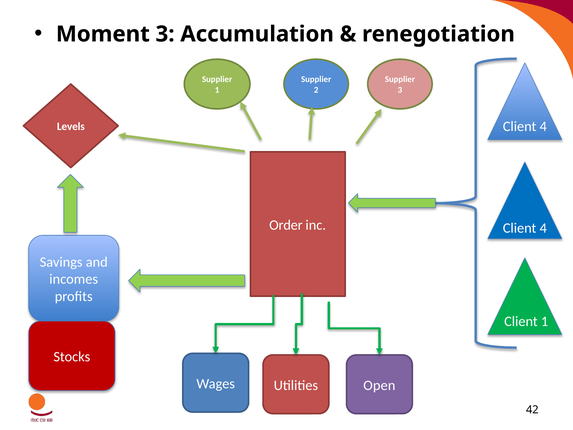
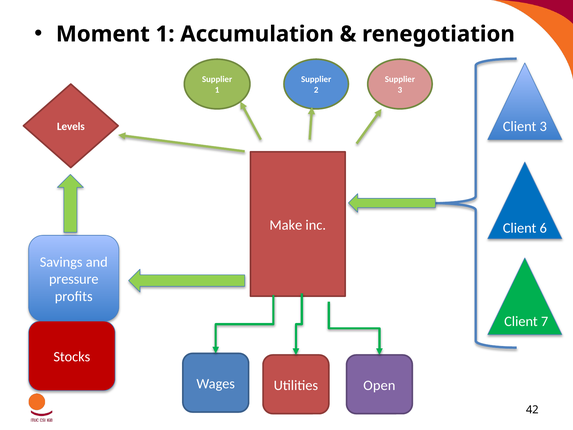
Moment 3: 3 -> 1
4 at (543, 126): 4 -> 3
Order: Order -> Make
4 at (543, 228): 4 -> 6
incomes: incomes -> pressure
1 at (545, 321): 1 -> 7
